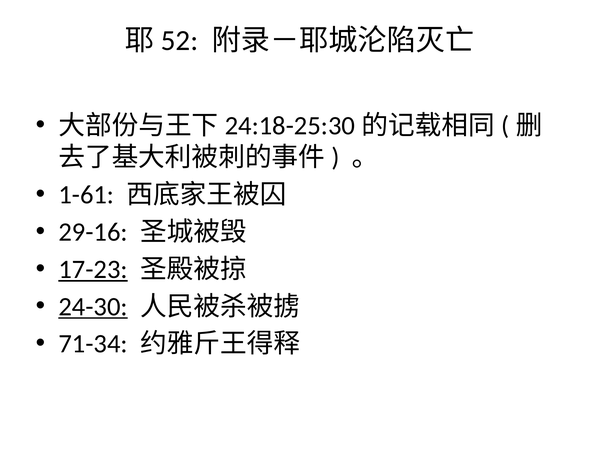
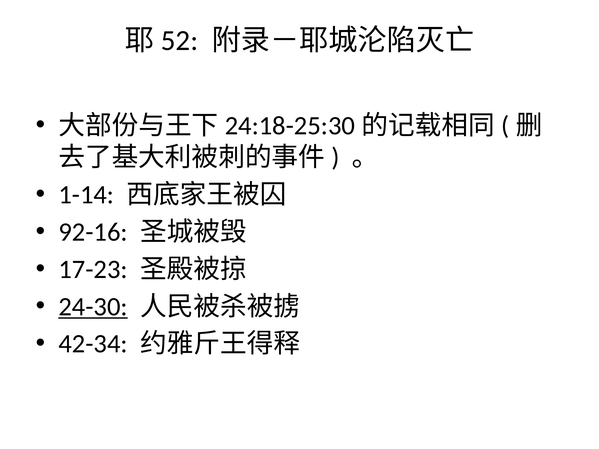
1-61: 1-61 -> 1-14
29-16: 29-16 -> 92-16
17-23 underline: present -> none
71-34: 71-34 -> 42-34
